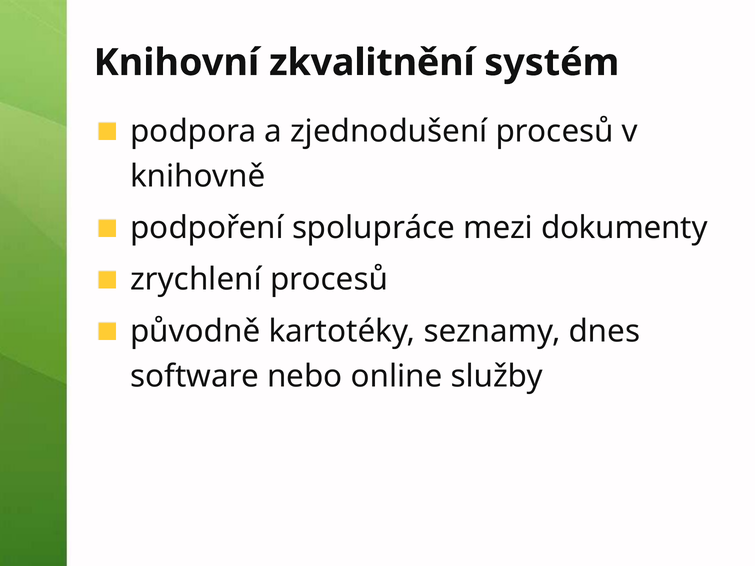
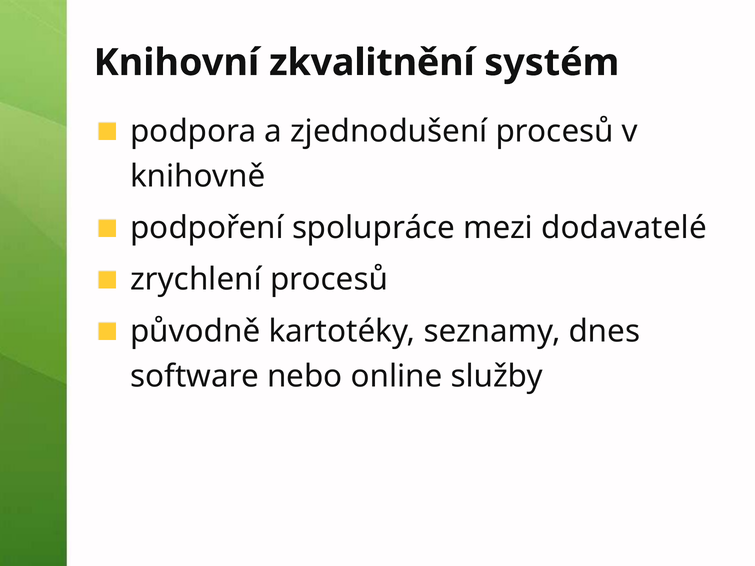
dokumenty: dokumenty -> dodavatelé
